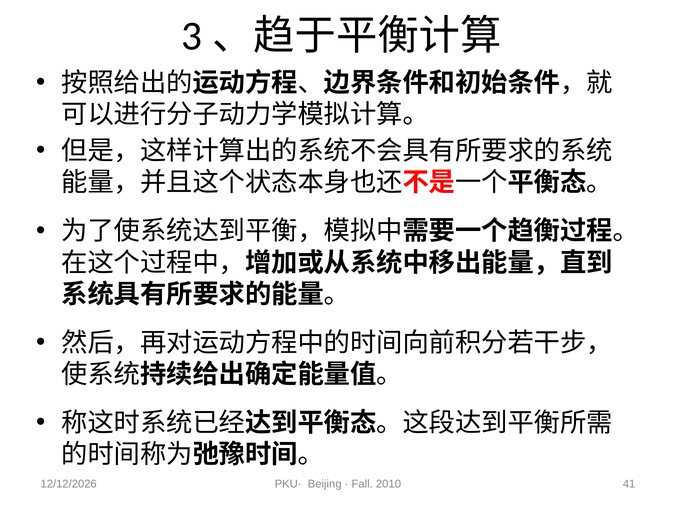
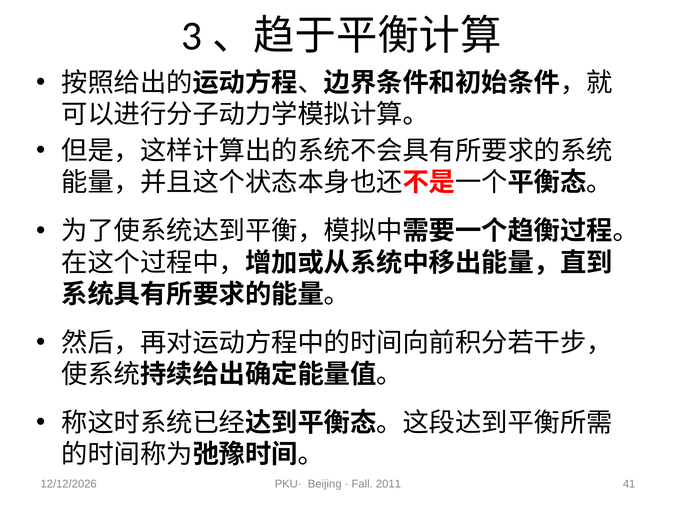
2010: 2010 -> 2011
